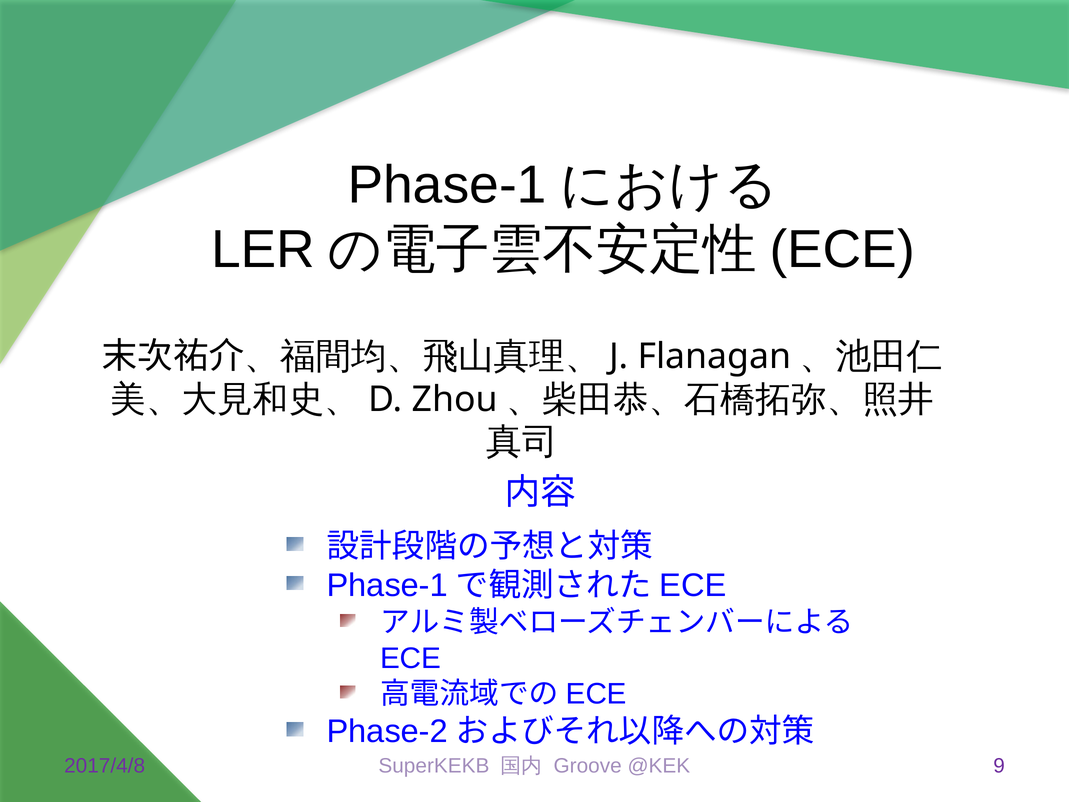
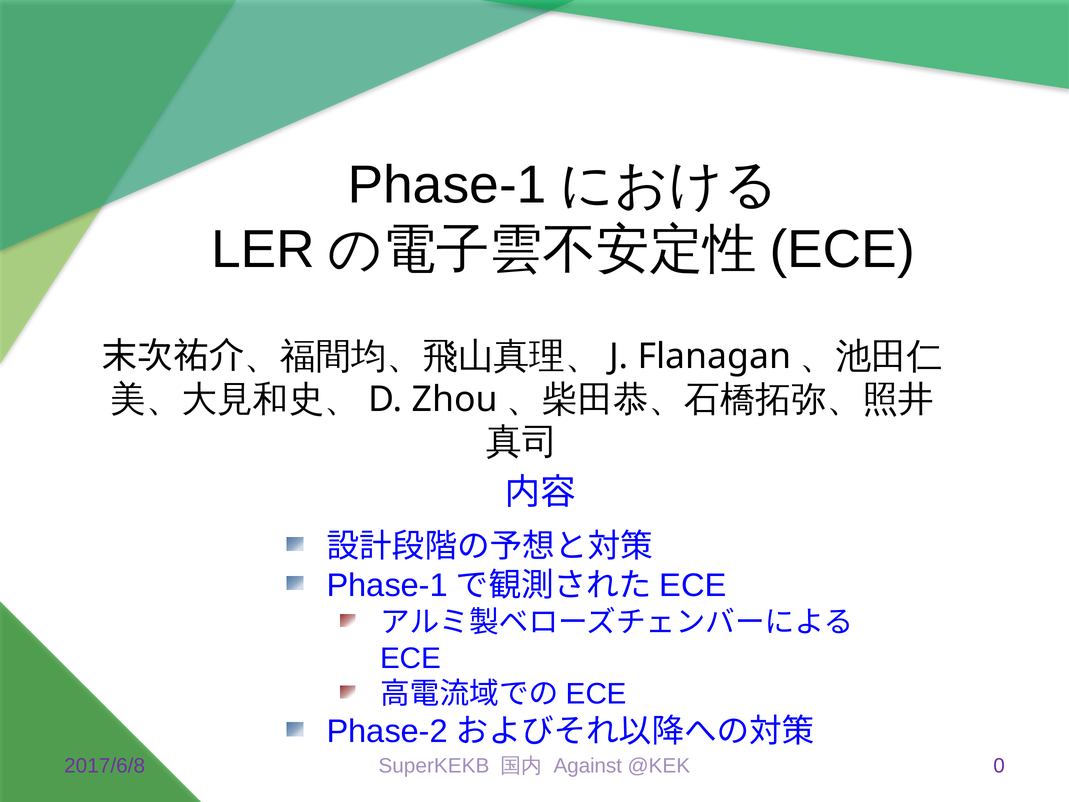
2017/4/8: 2017/4/8 -> 2017/6/8
Groove: Groove -> Against
9: 9 -> 0
